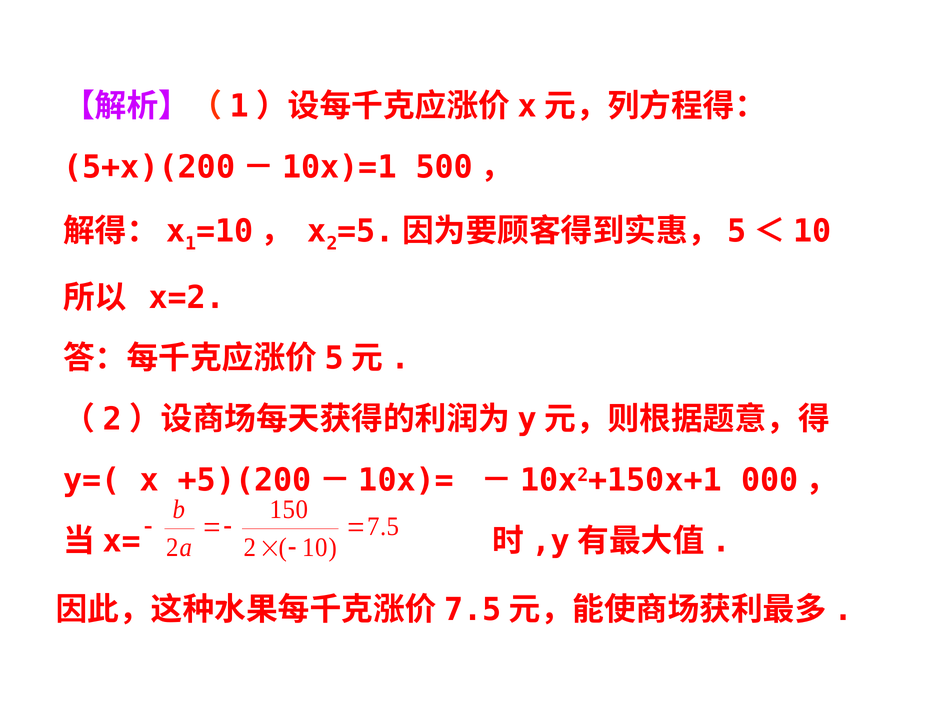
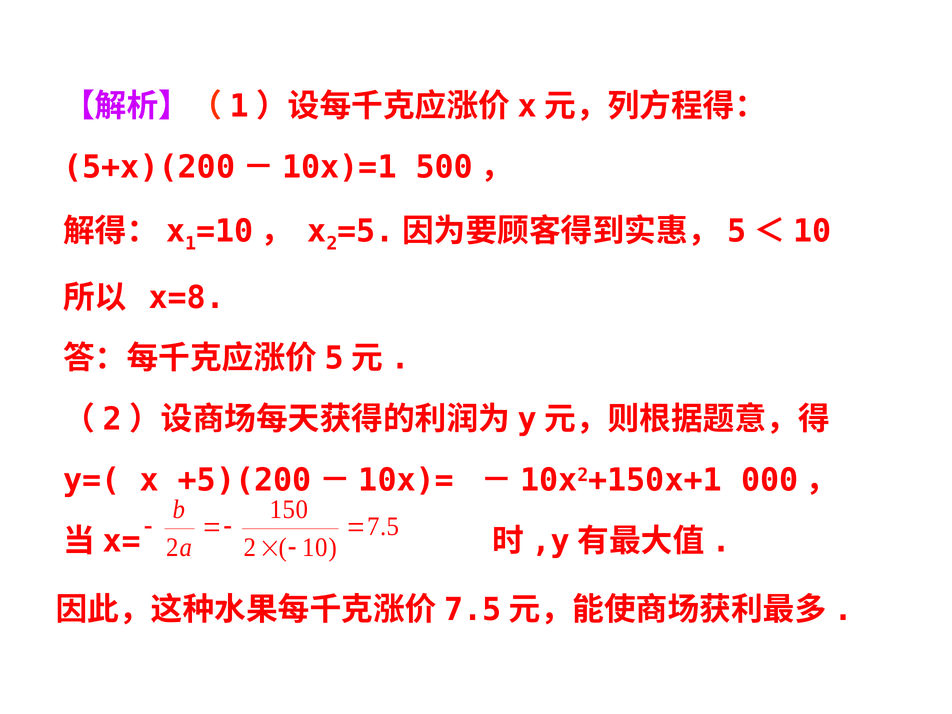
x=2: x=2 -> x=8
